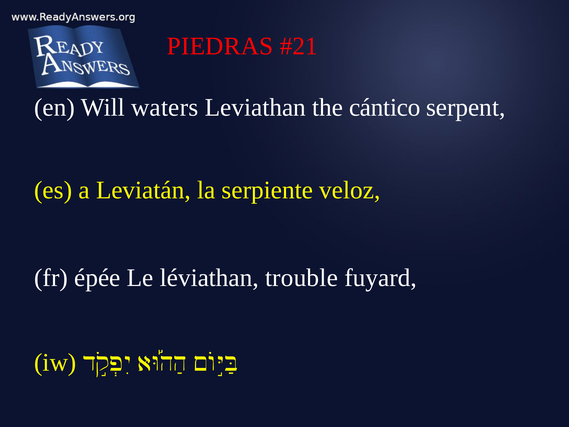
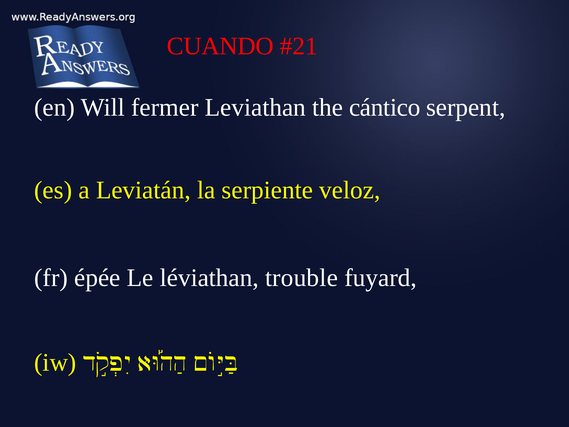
PIEDRAS: PIEDRAS -> CUANDO
waters: waters -> fermer
